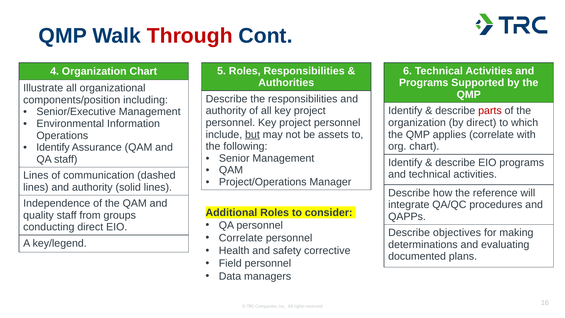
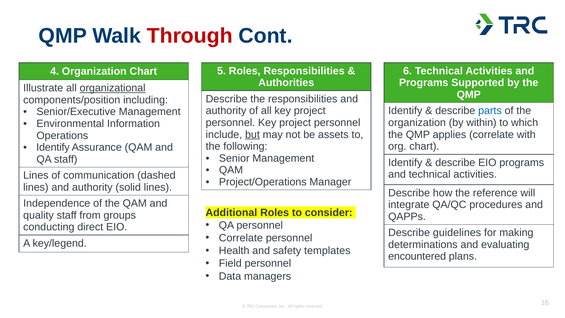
organizational underline: none -> present
parts colour: red -> blue
by direct: direct -> within
objectives: objectives -> guidelines
corrective: corrective -> templates
documented: documented -> encountered
